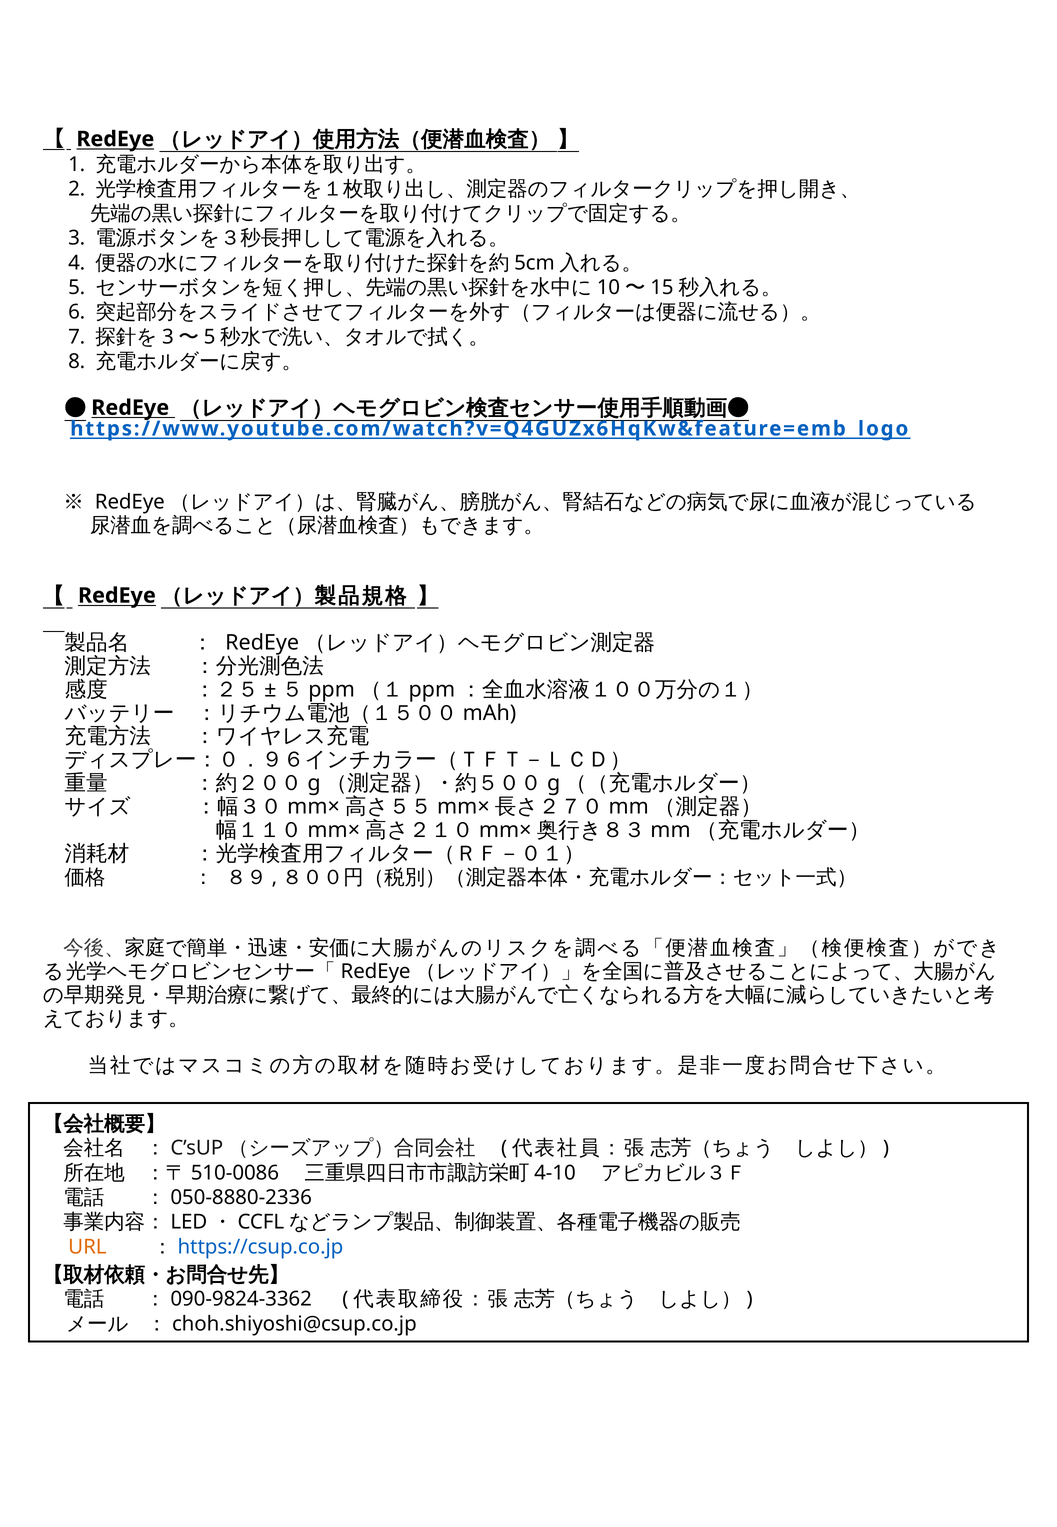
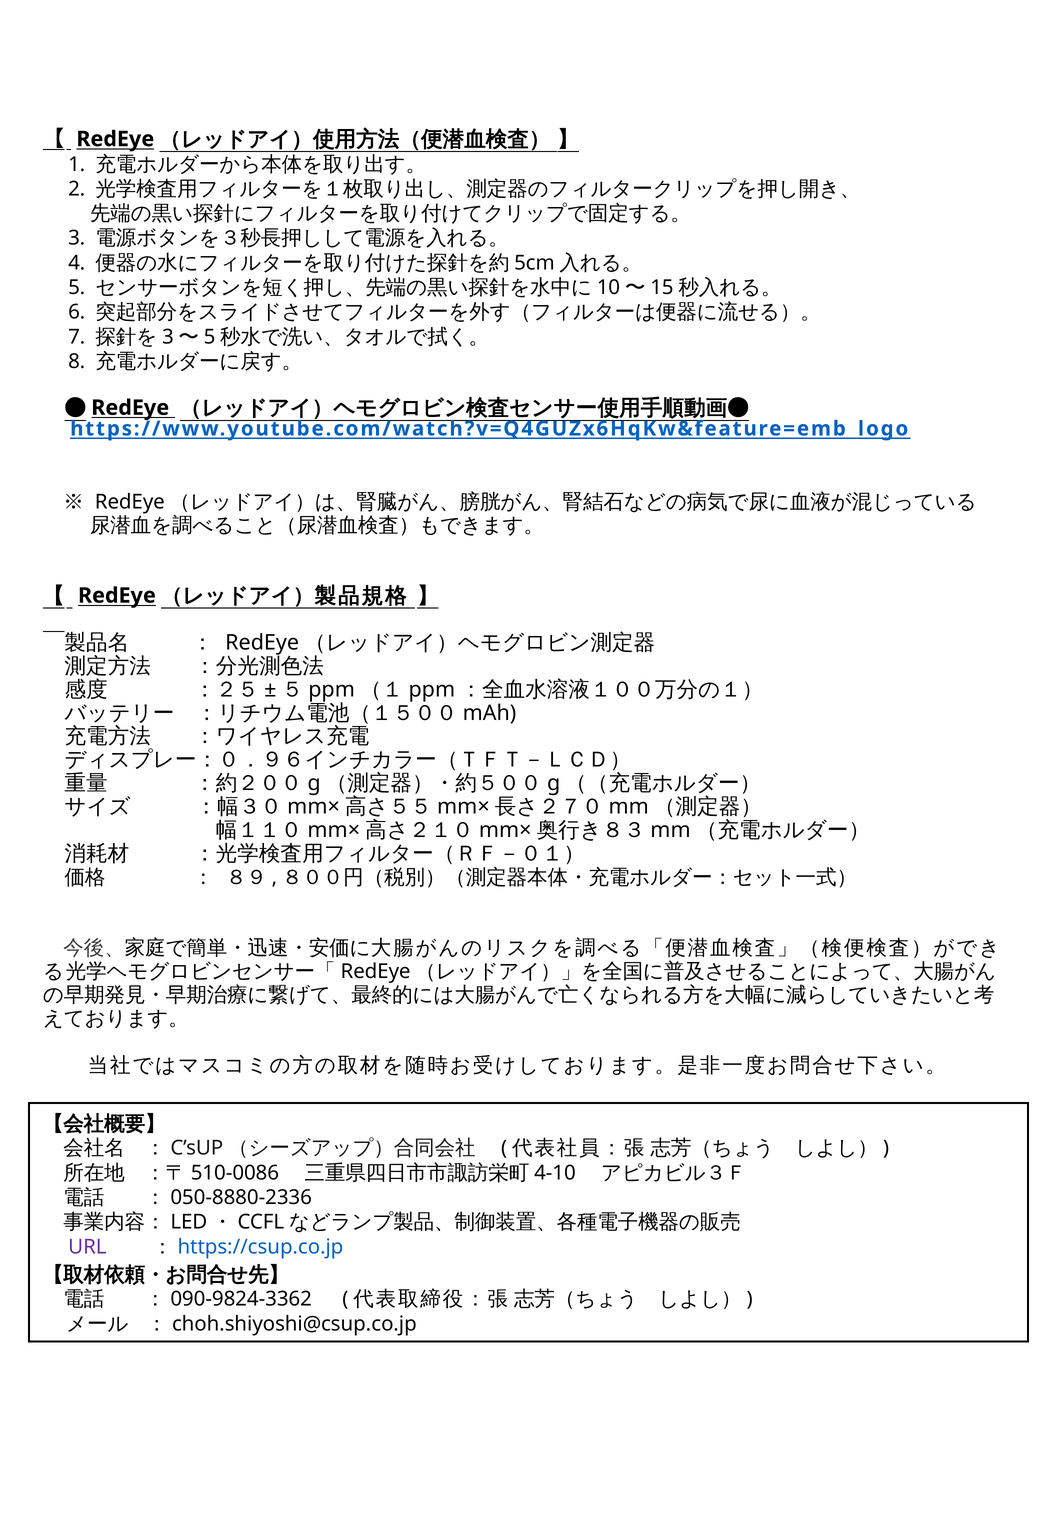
URL colour: orange -> purple
